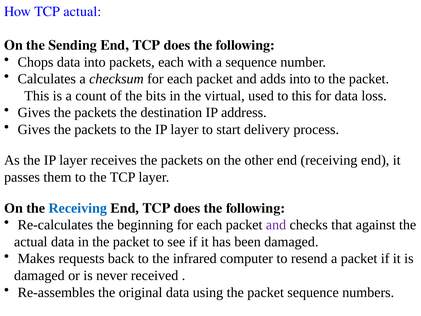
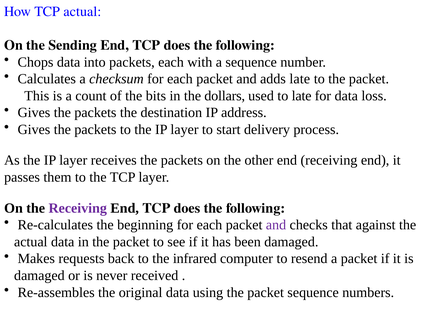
adds into: into -> late
virtual: virtual -> dollars
to this: this -> late
Receiving at (78, 208) colour: blue -> purple
